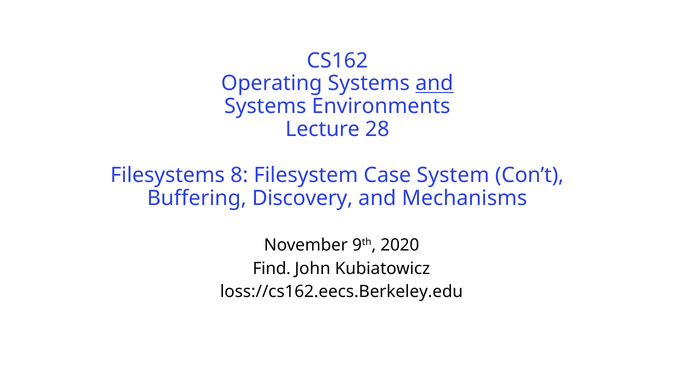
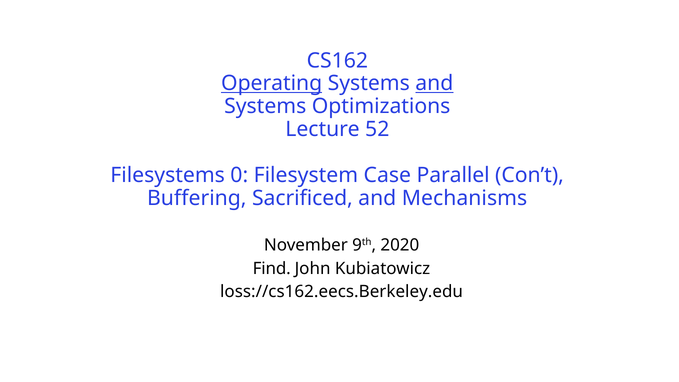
Operating underline: none -> present
Environments: Environments -> Optimizations
28: 28 -> 52
8: 8 -> 0
System: System -> Parallel
Discovery: Discovery -> Sacrificed
